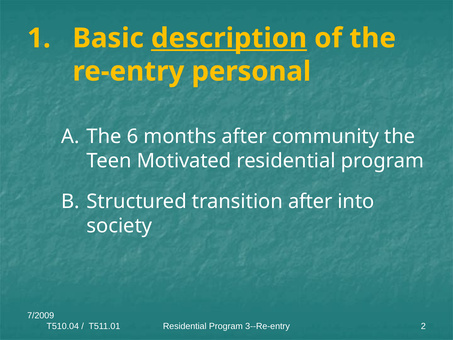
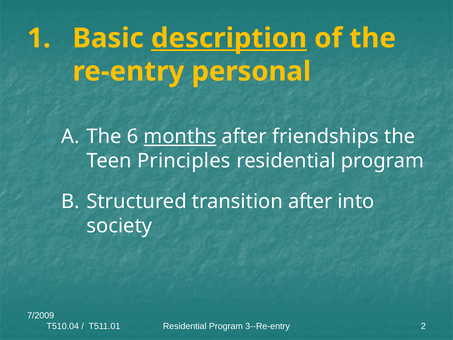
months underline: none -> present
community: community -> friendships
Motivated: Motivated -> Principles
